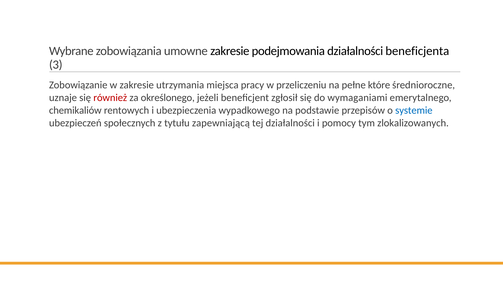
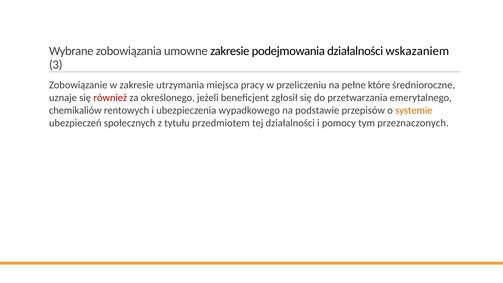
beneficjenta: beneficjenta -> wskazaniem
wymaganiami: wymaganiami -> przetwarzania
systemie colour: blue -> orange
zapewniającą: zapewniającą -> przedmiotem
zlokalizowanych: zlokalizowanych -> przeznaczonych
